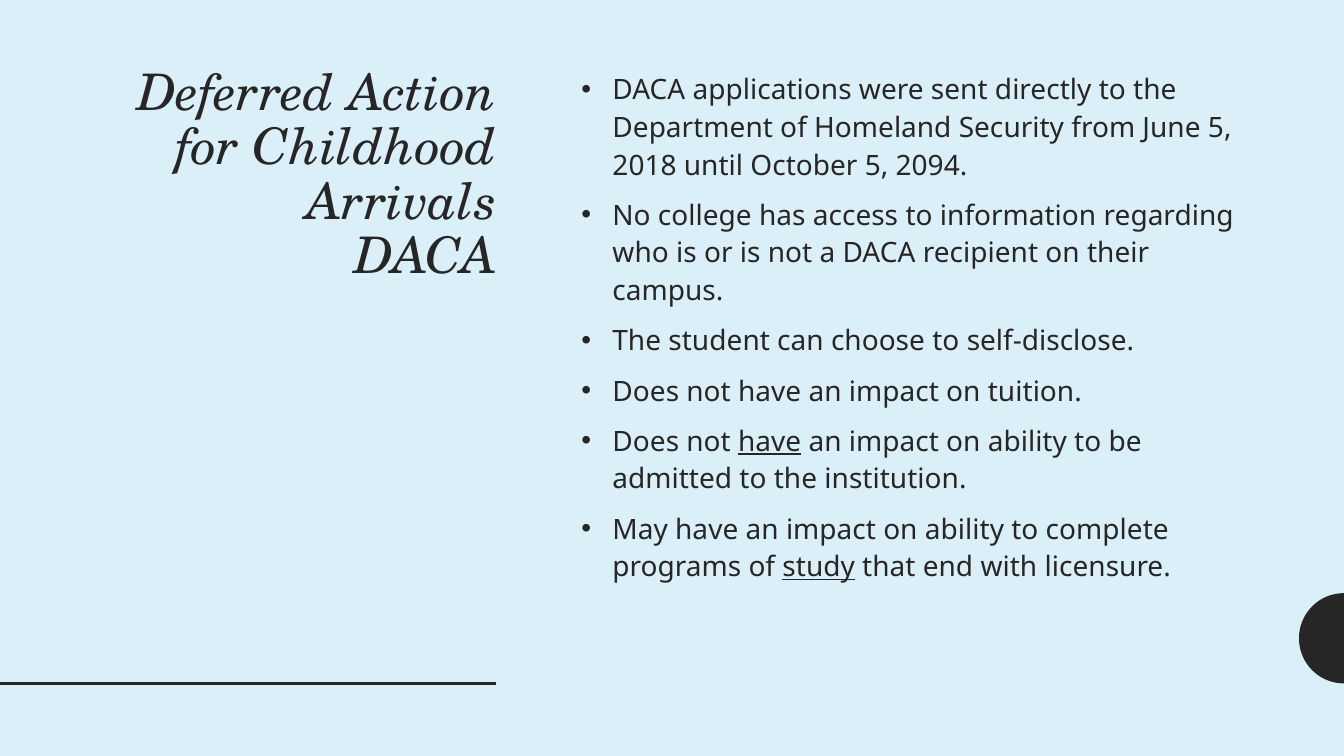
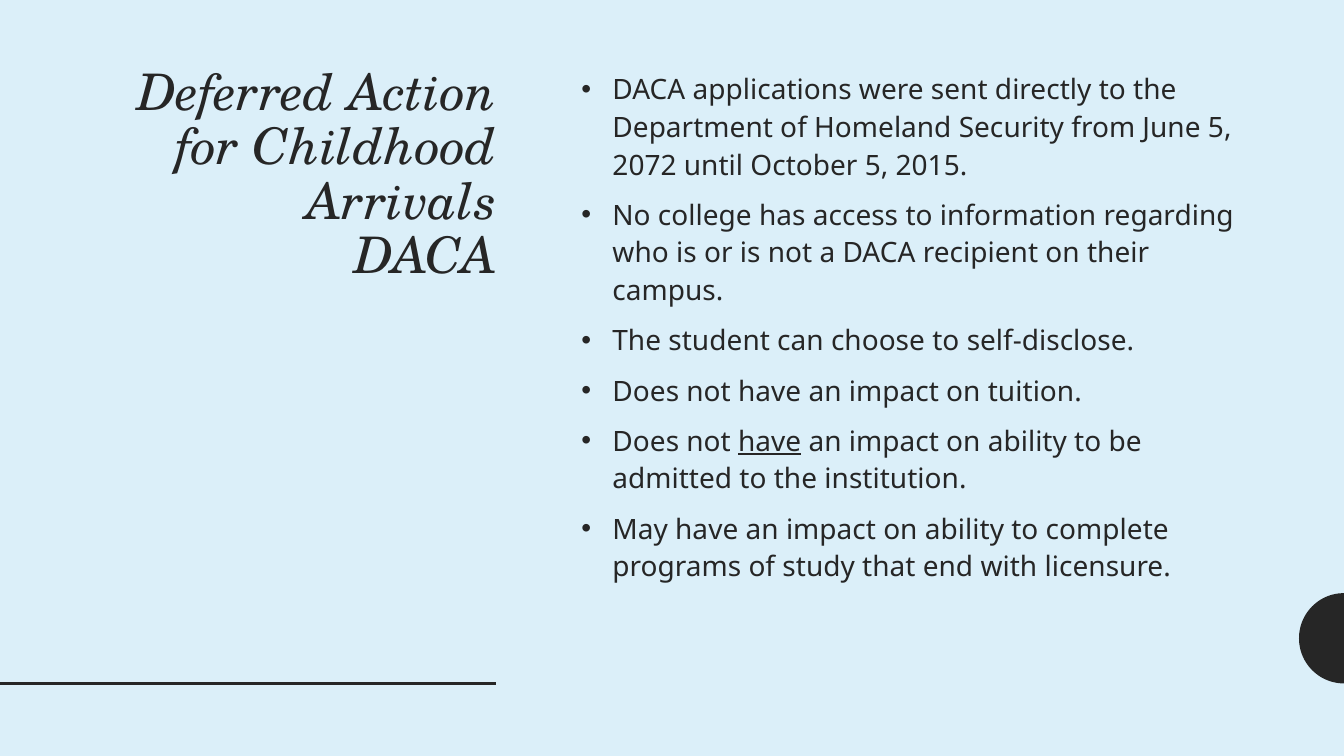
2018: 2018 -> 2072
2094: 2094 -> 2015
study underline: present -> none
